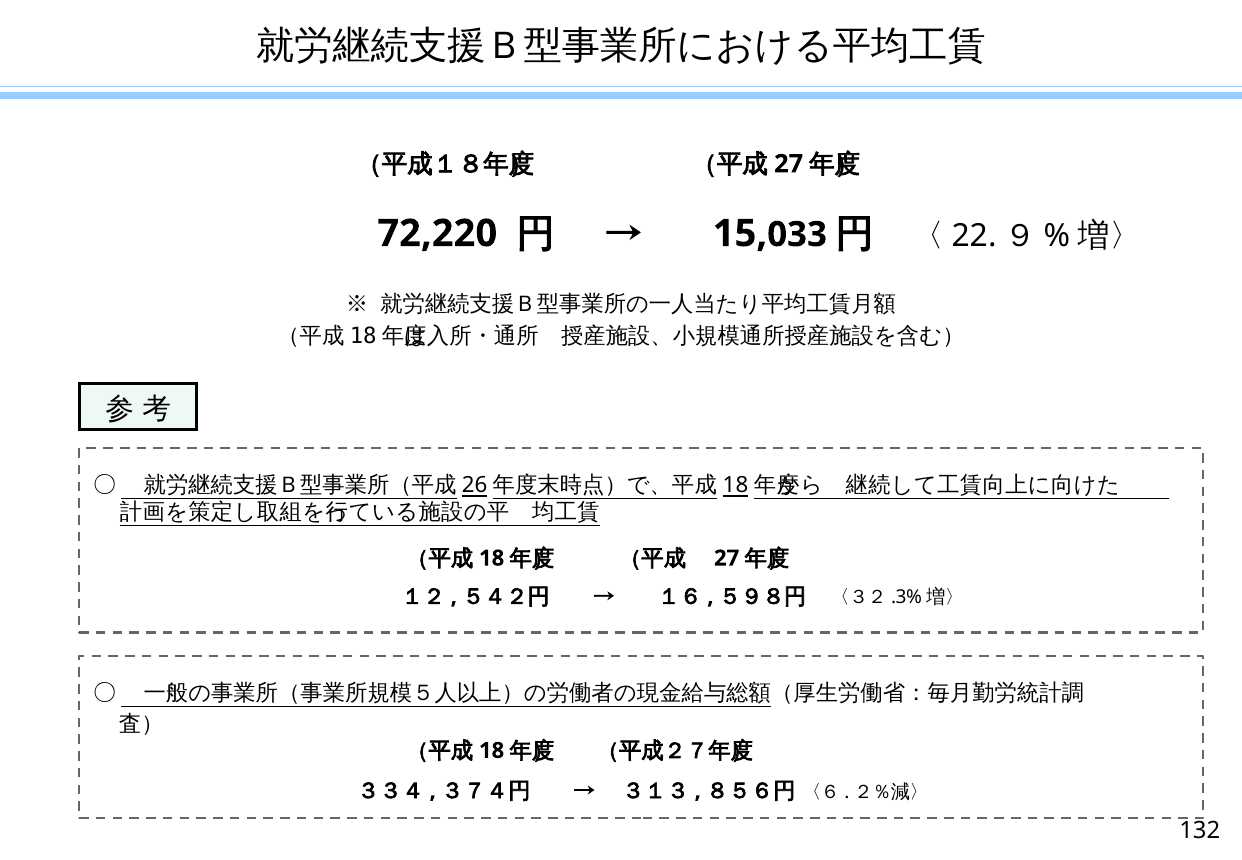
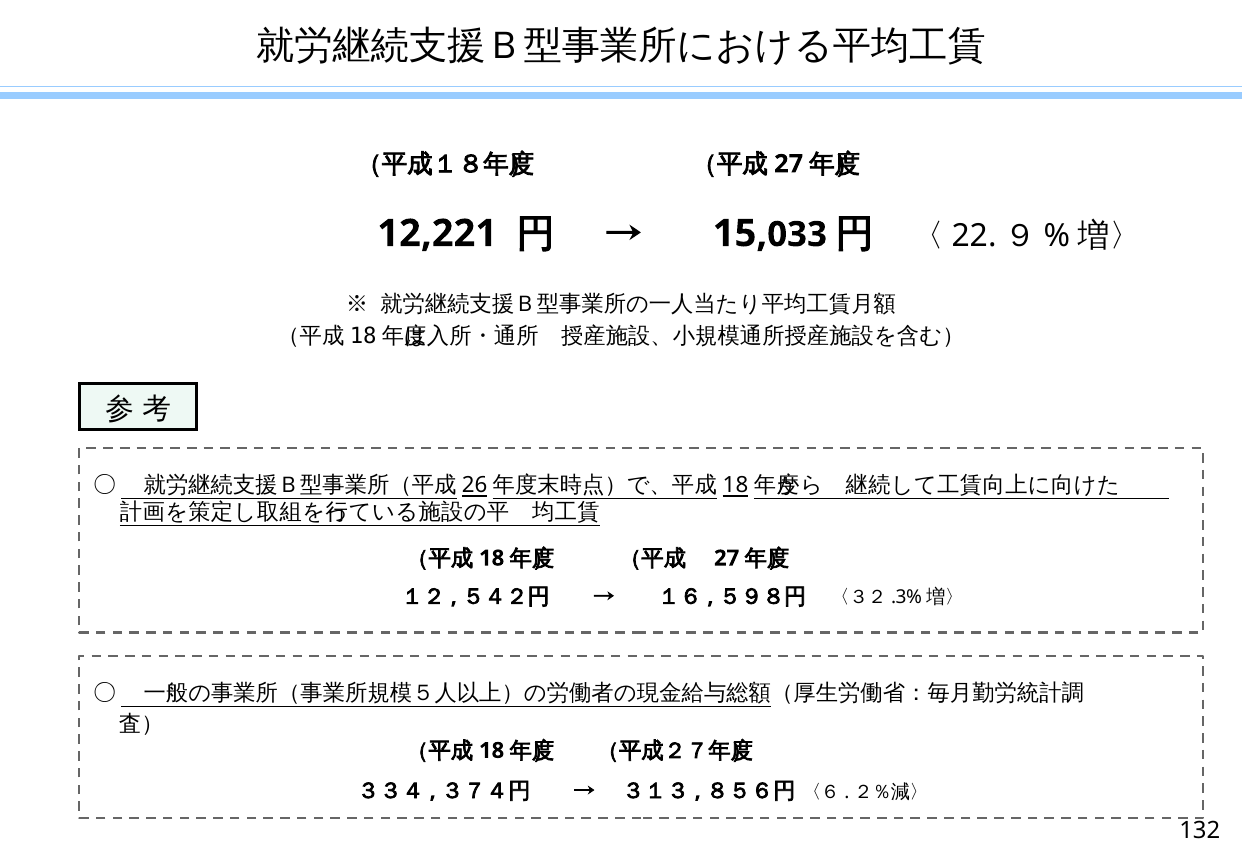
72,220: 72,220 -> 12,221
